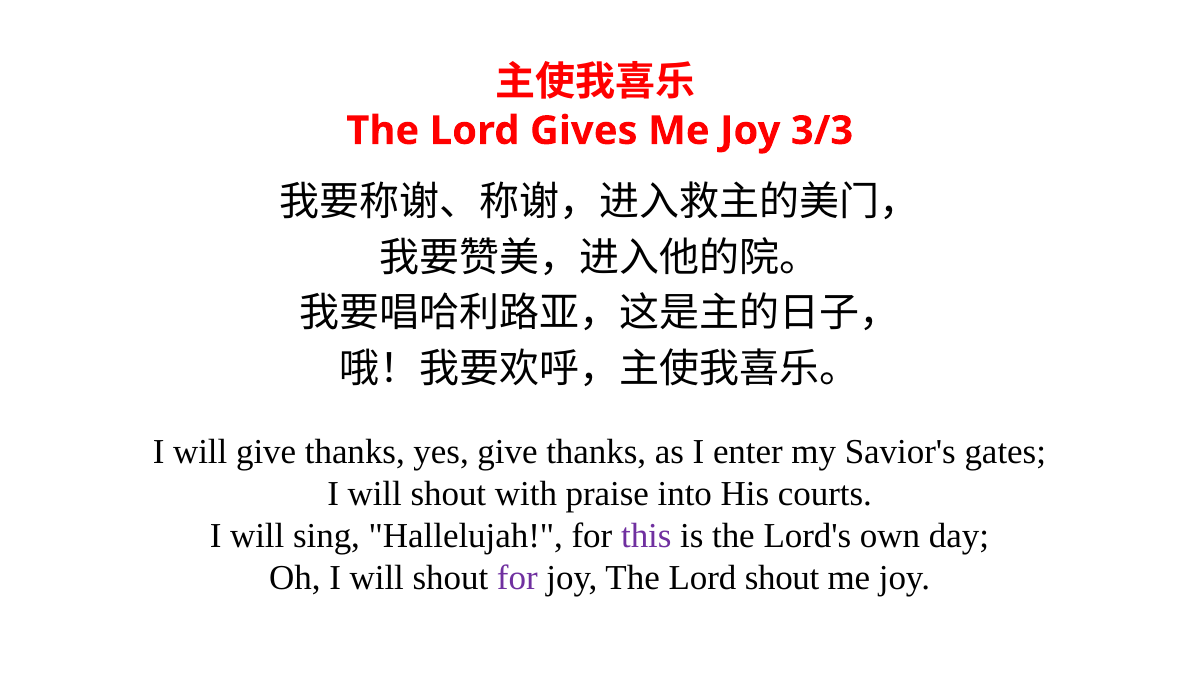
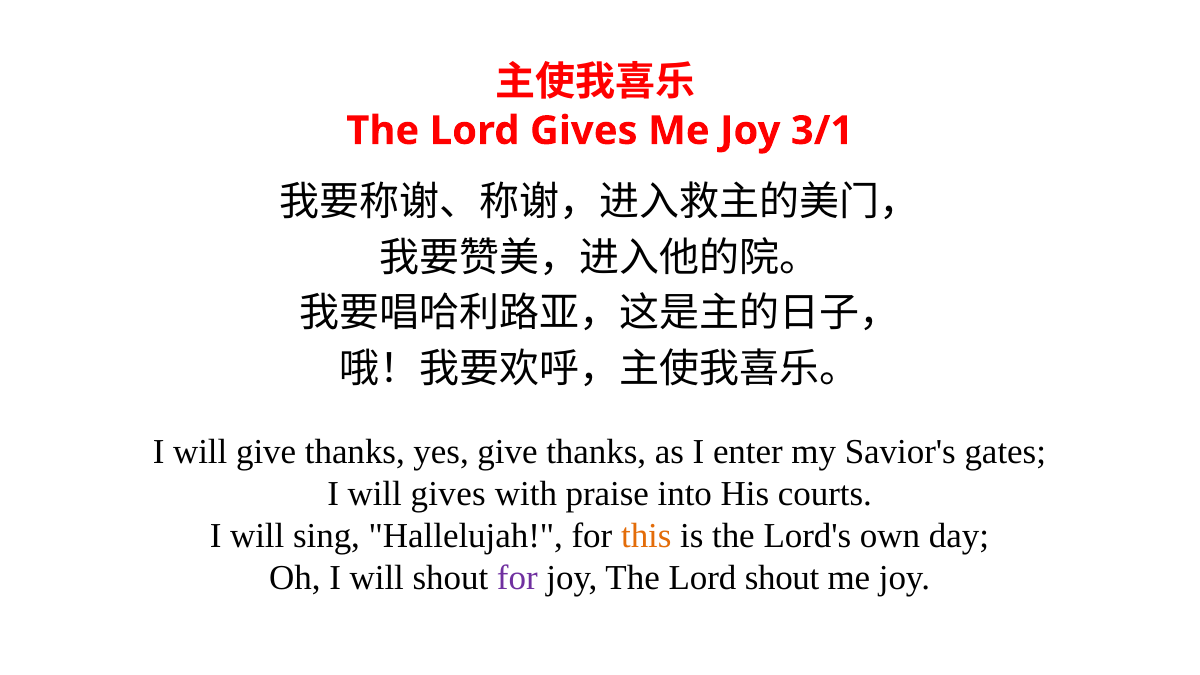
3/3: 3/3 -> 3/1
shout at (448, 493): shout -> gives
this colour: purple -> orange
